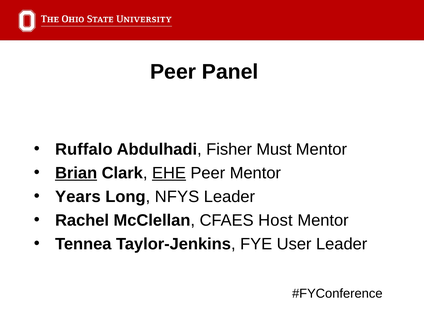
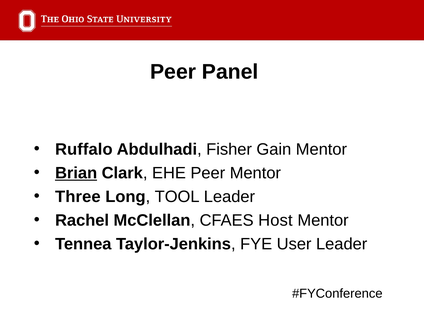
Must: Must -> Gain
EHE underline: present -> none
Years: Years -> Three
NFYS: NFYS -> TOOL
